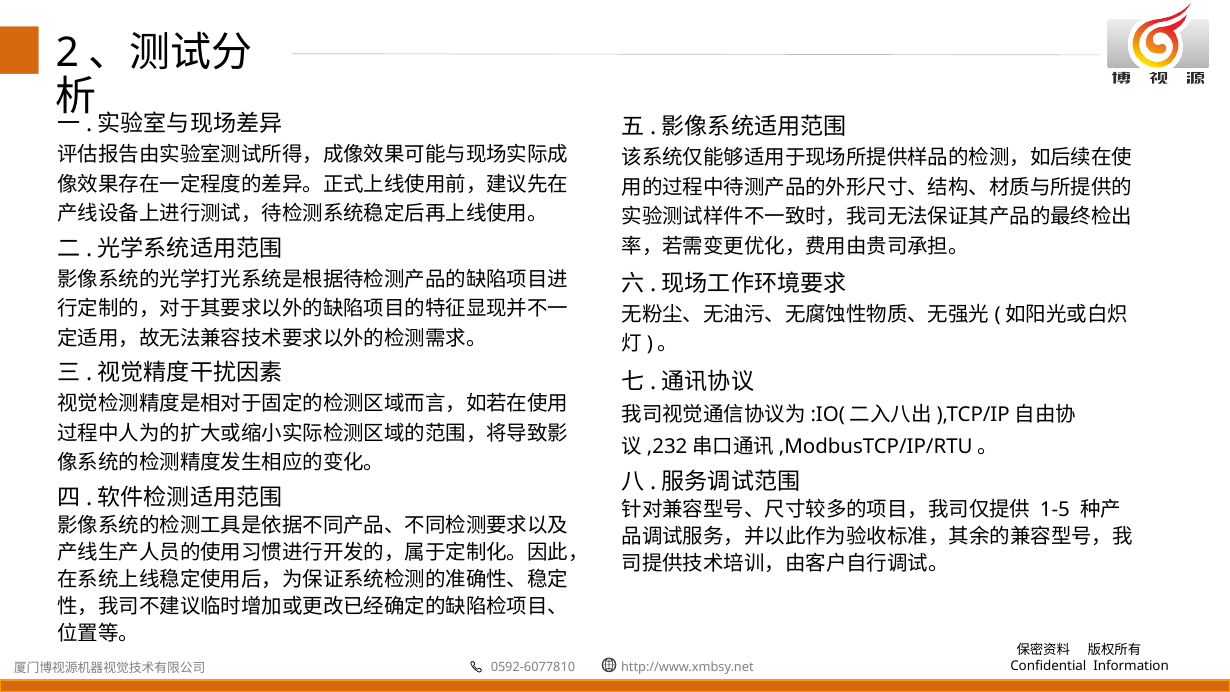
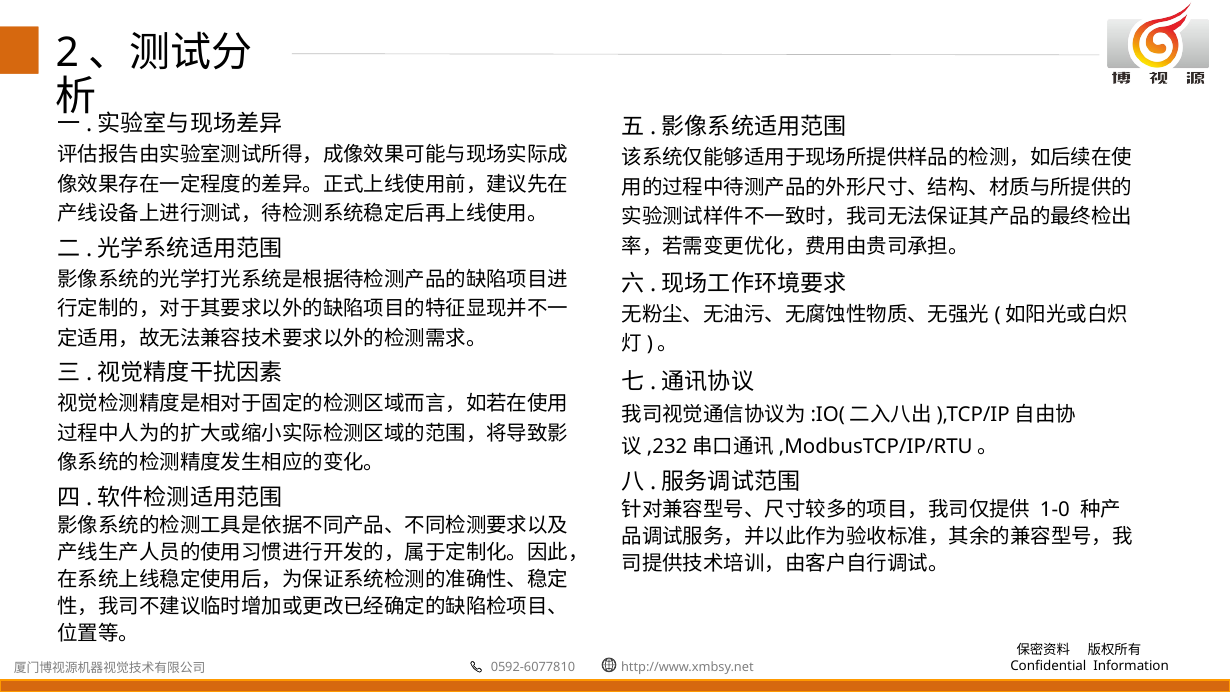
1-5: 1-5 -> 1-0
